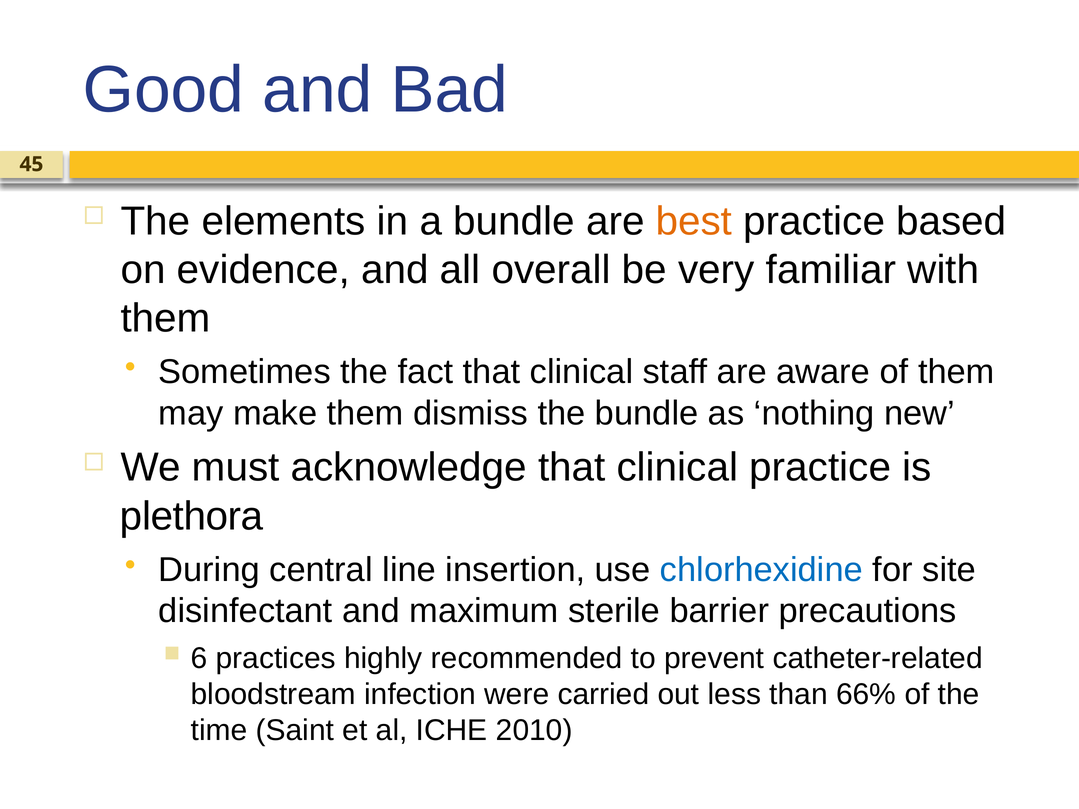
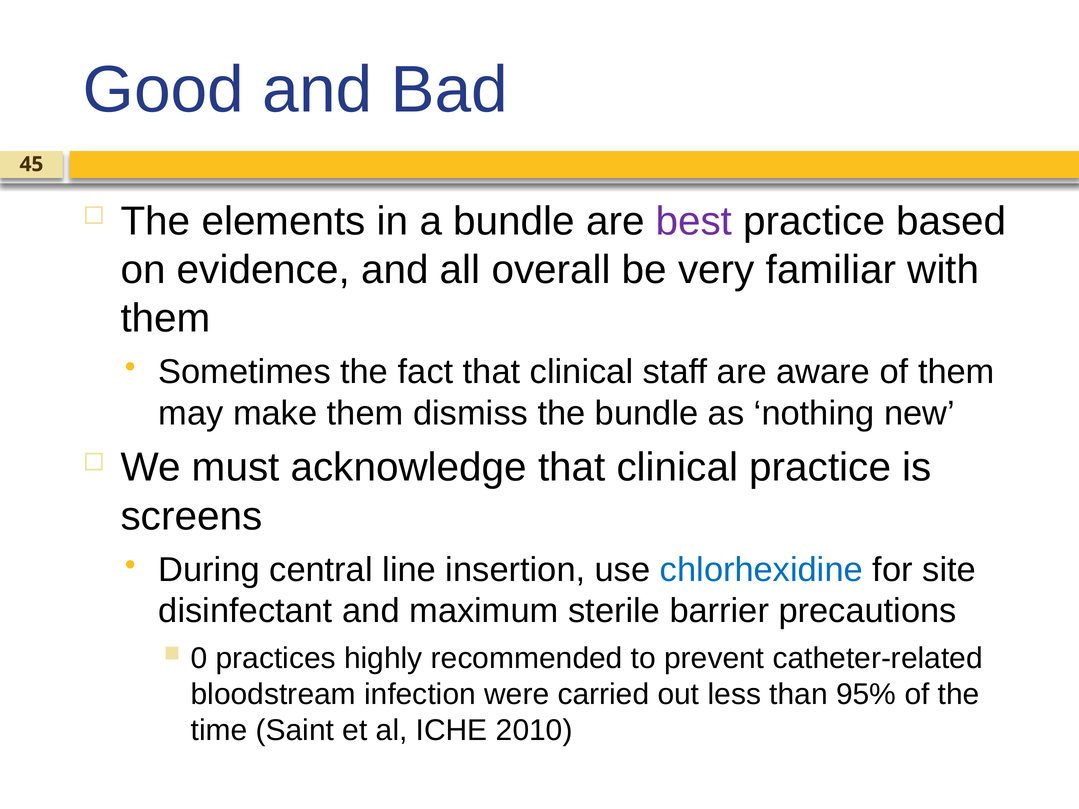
best colour: orange -> purple
plethora: plethora -> screens
6: 6 -> 0
66%: 66% -> 95%
